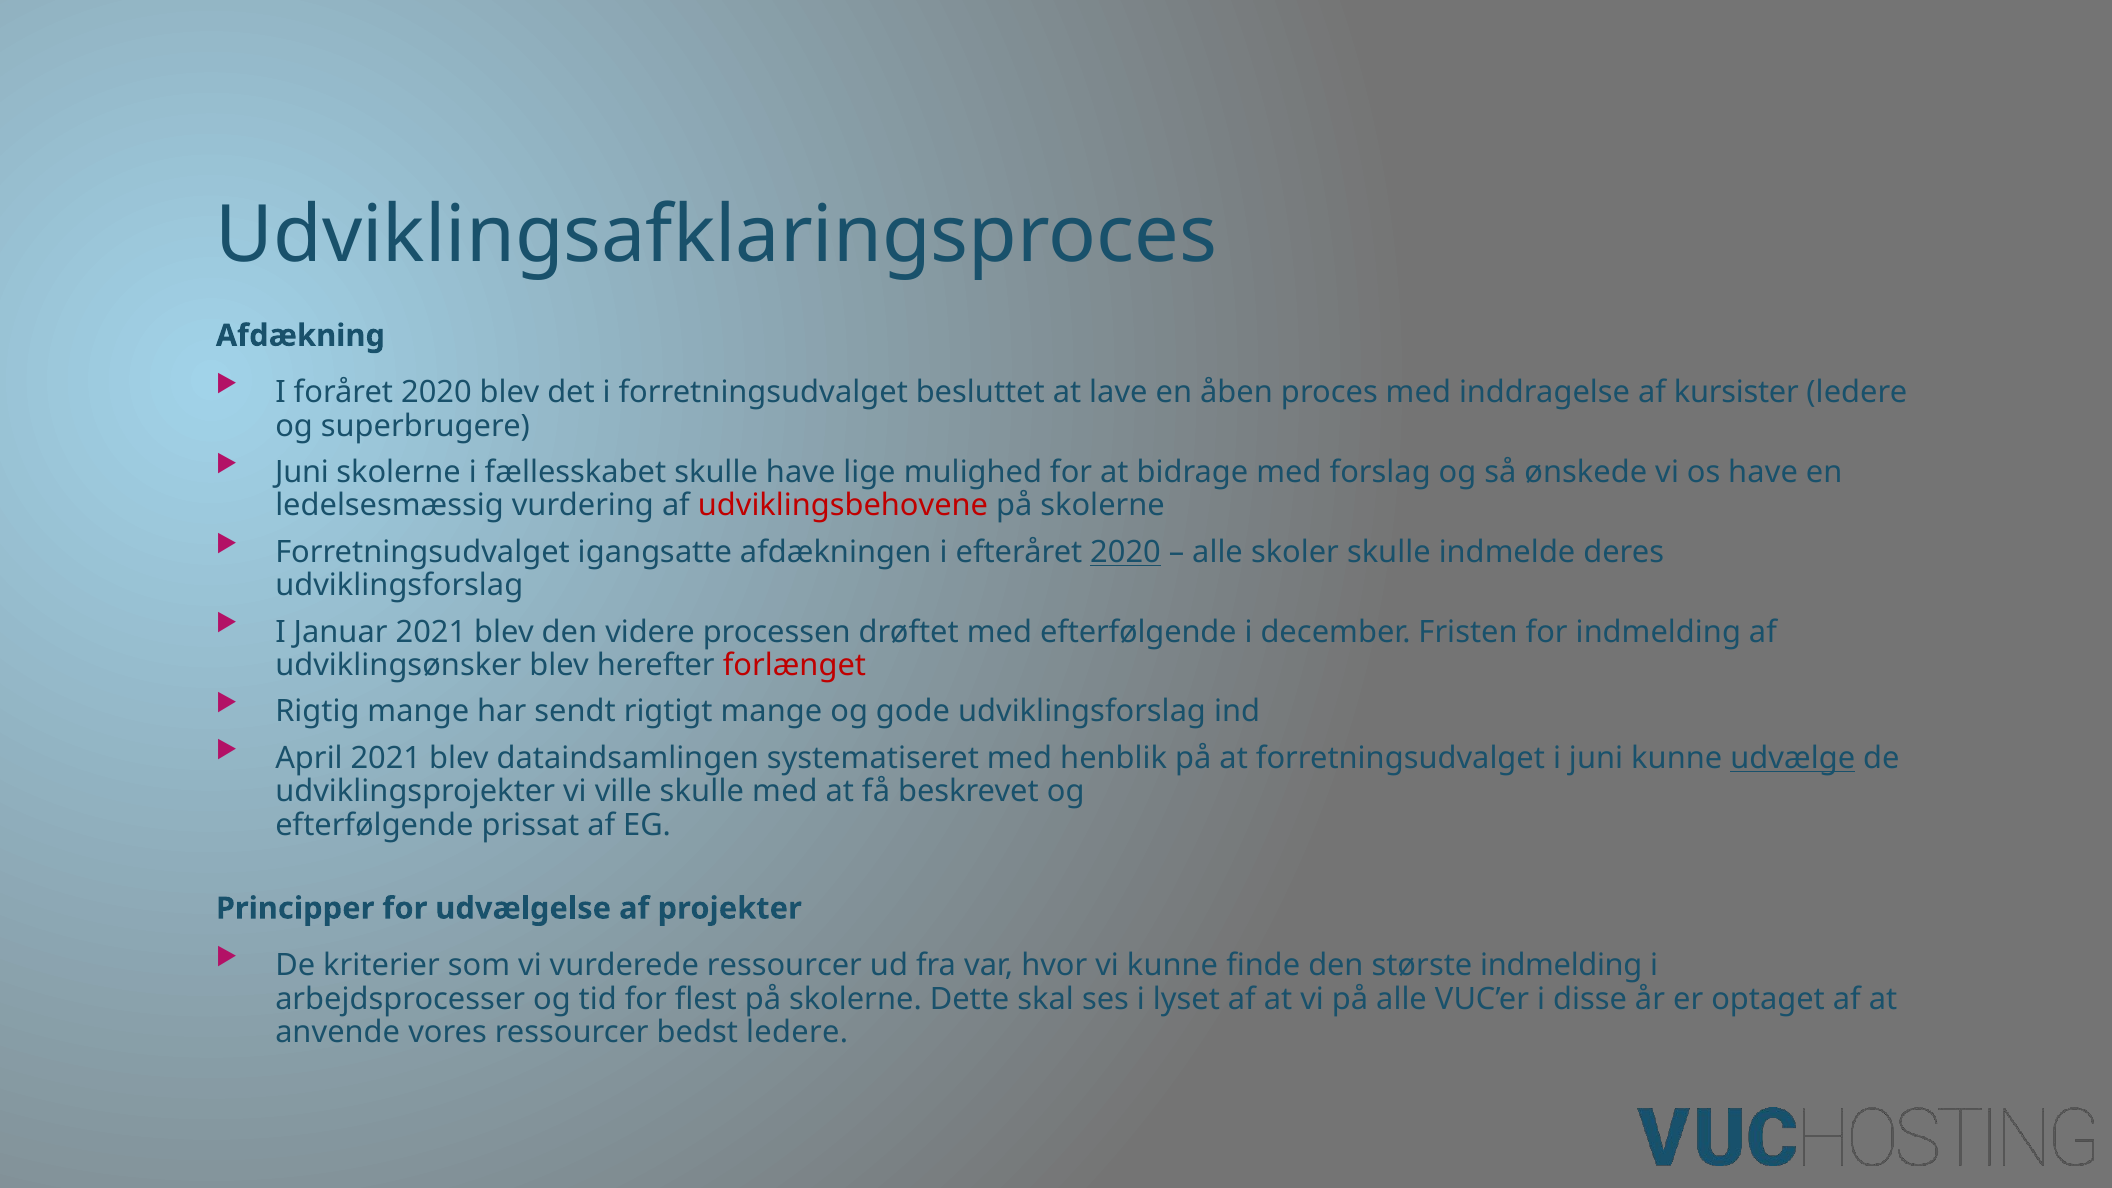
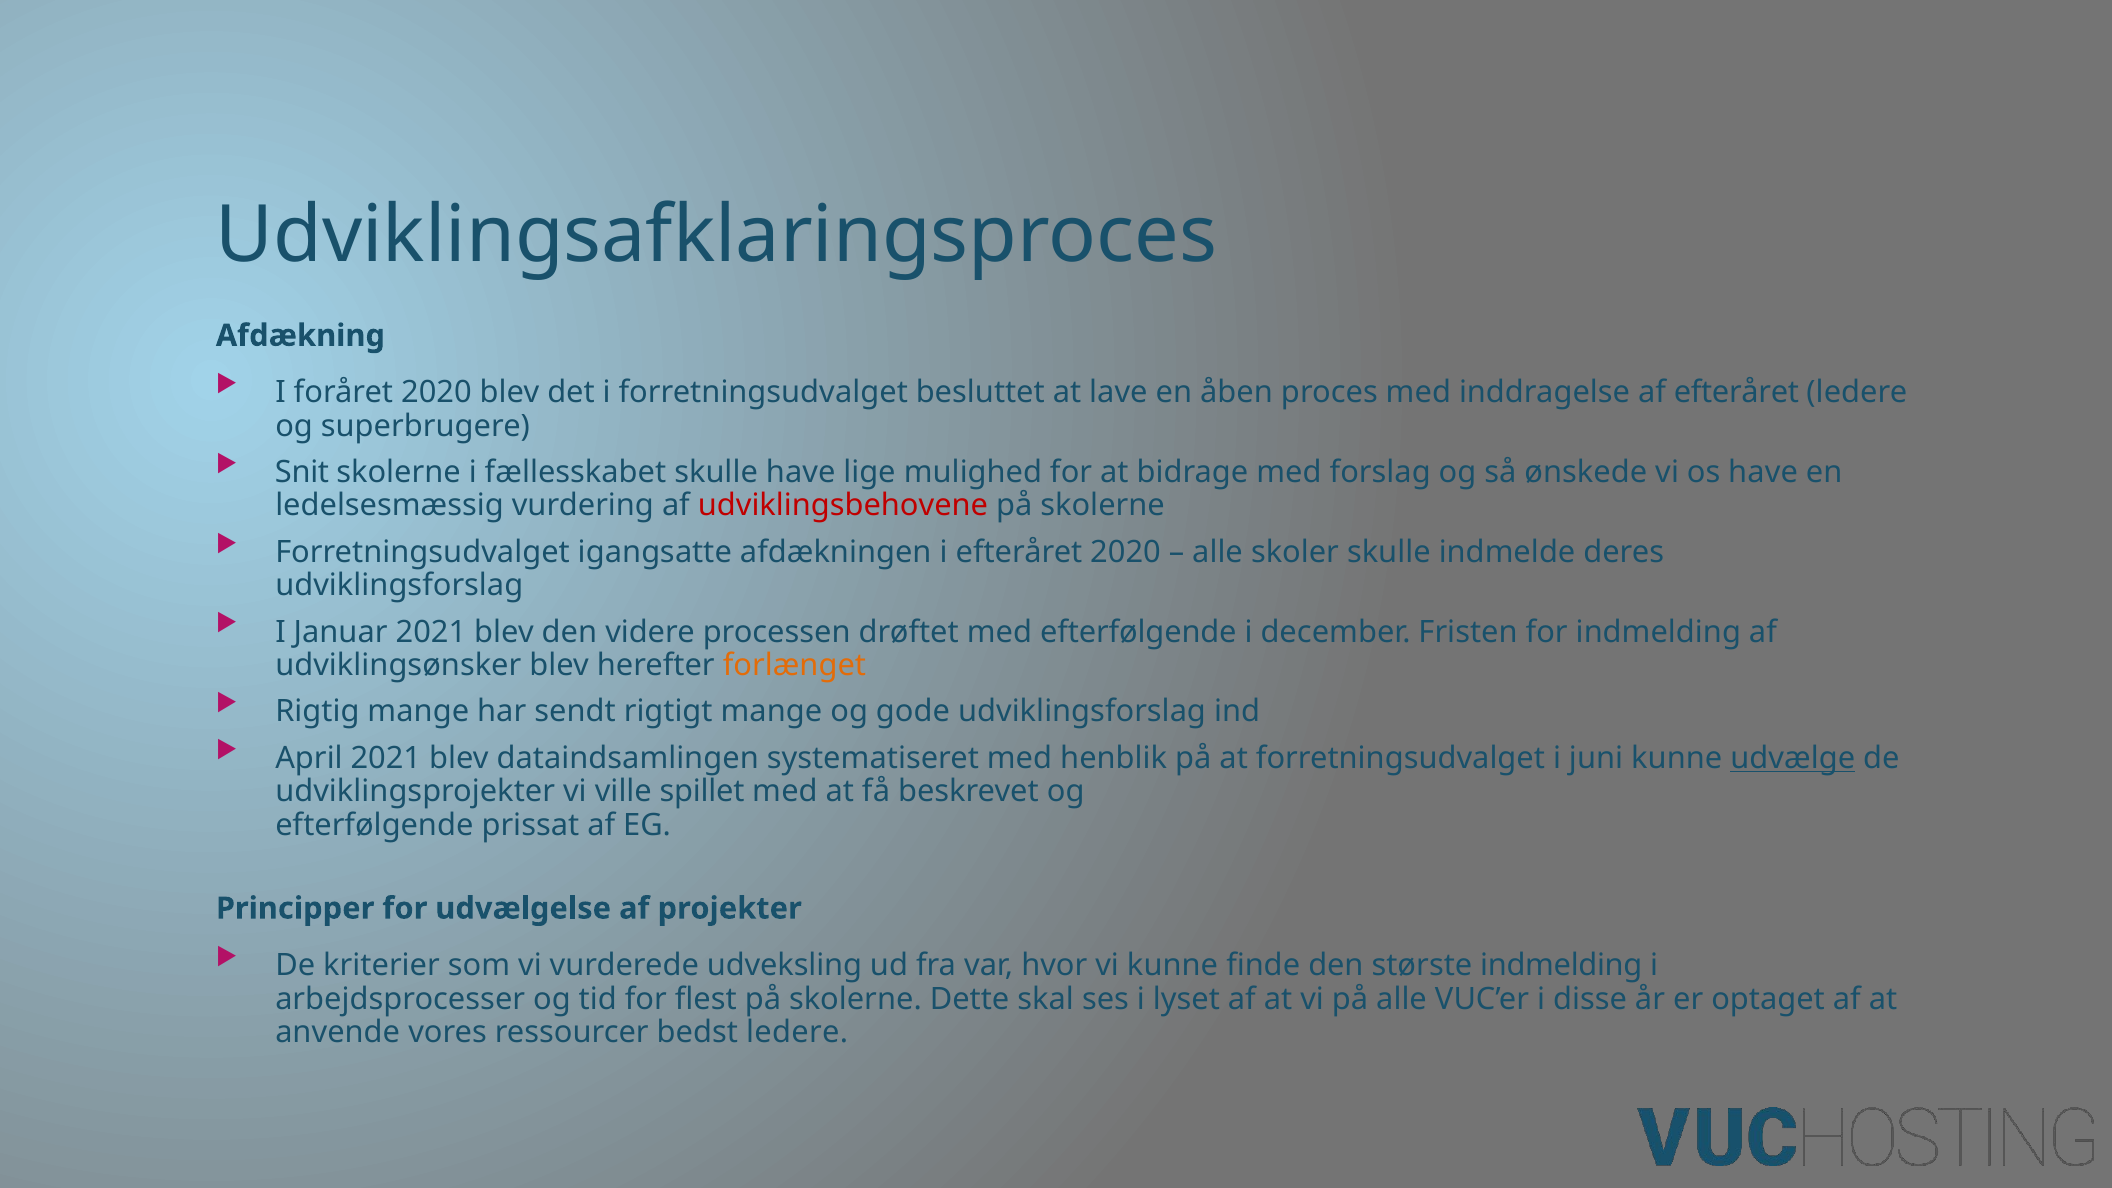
af kursister: kursister -> efteråret
Juni at (302, 473): Juni -> Snit
2020 at (1126, 552) underline: present -> none
forlænget colour: red -> orange
ville skulle: skulle -> spillet
vurderede ressourcer: ressourcer -> udveksling
